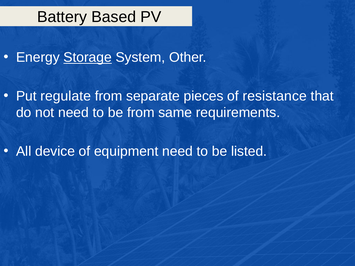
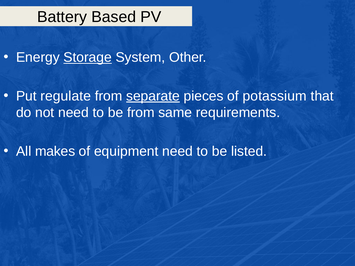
separate underline: none -> present
resistance: resistance -> potassium
device: device -> makes
